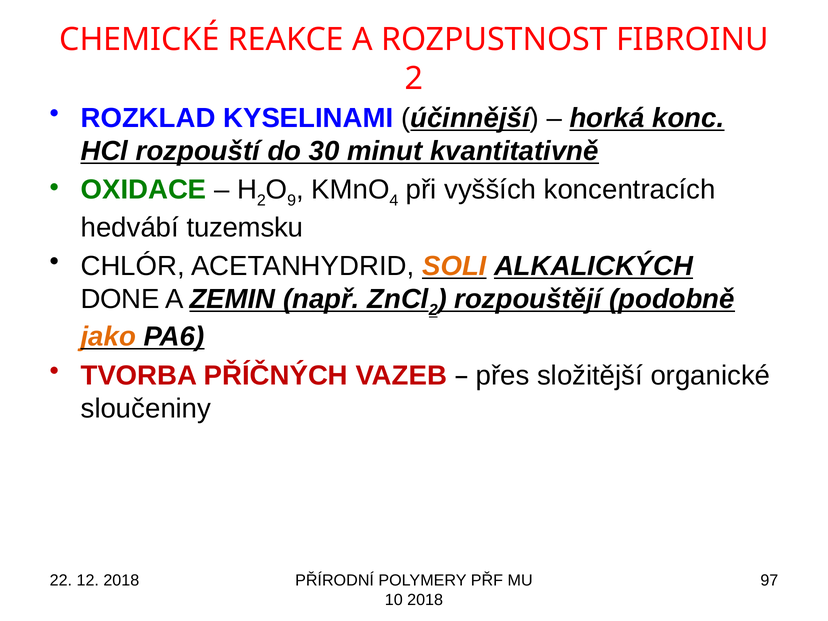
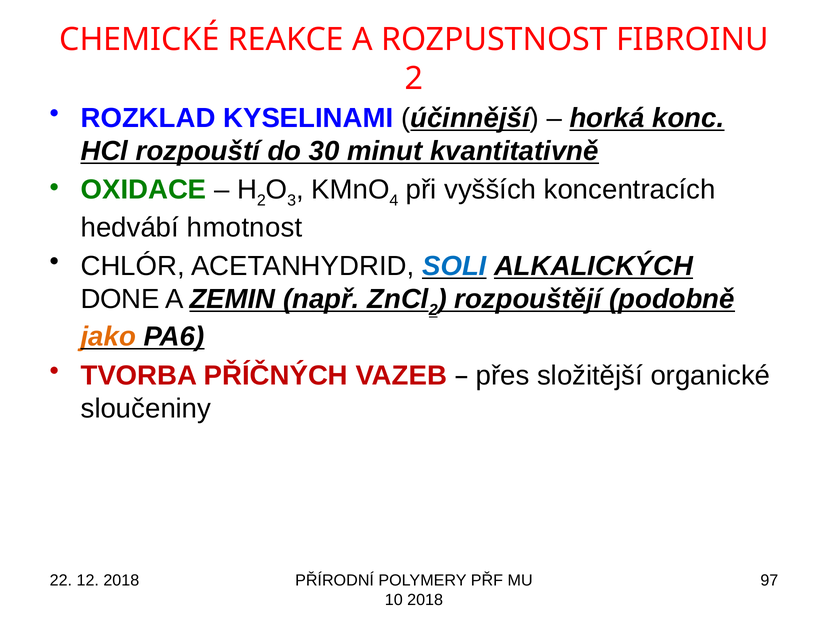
9: 9 -> 3
tuzemsku: tuzemsku -> hmotnost
SOLI colour: orange -> blue
